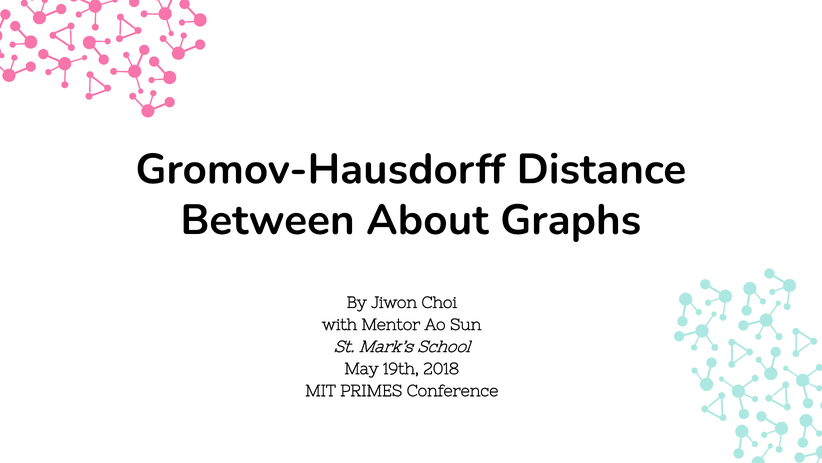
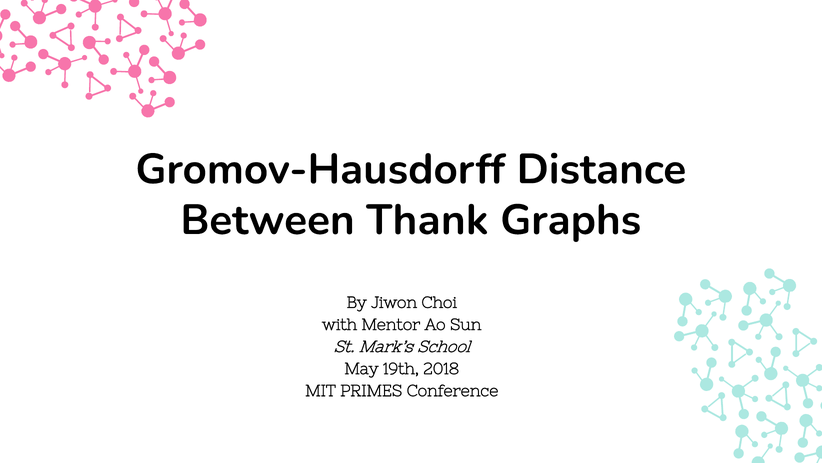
About: About -> Thank
